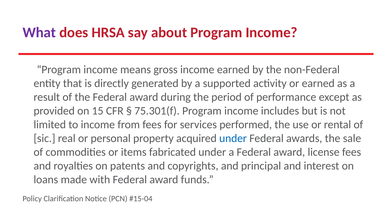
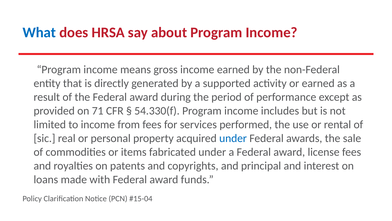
What colour: purple -> blue
15: 15 -> 71
75.301(f: 75.301(f -> 54.330(f
